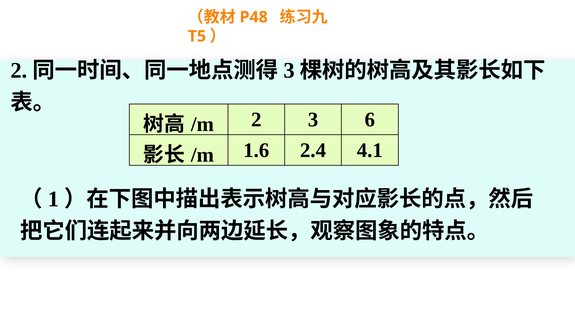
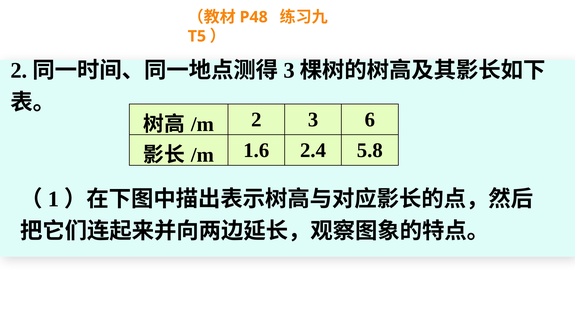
4.1: 4.1 -> 5.8
